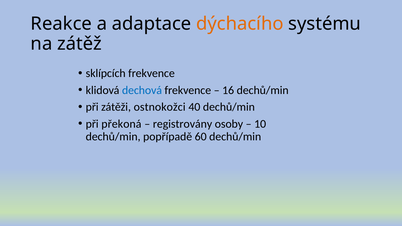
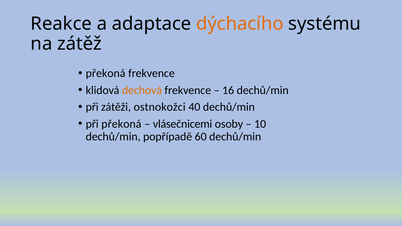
sklípcích at (106, 73): sklípcích -> překoná
dechová colour: blue -> orange
registrovány: registrovány -> vlásečnicemi
